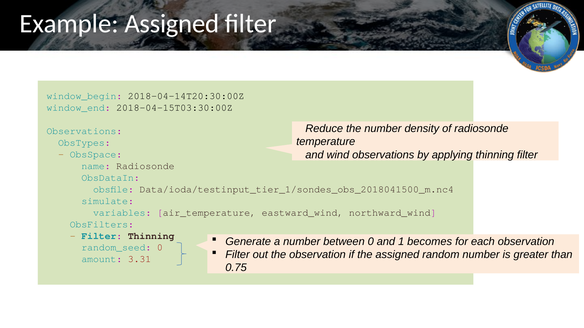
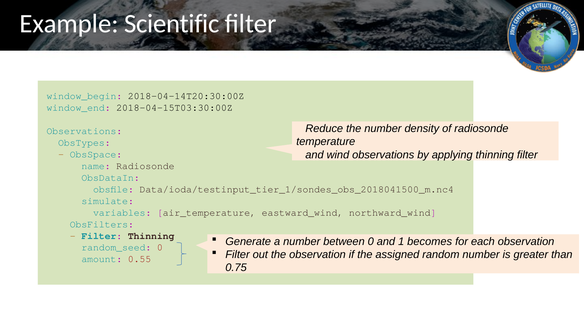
Example Assigned: Assigned -> Scientific
3.31: 3.31 -> 0.55
